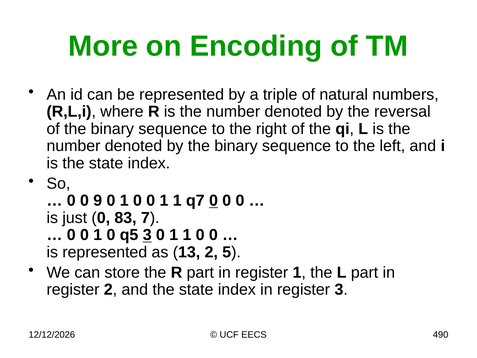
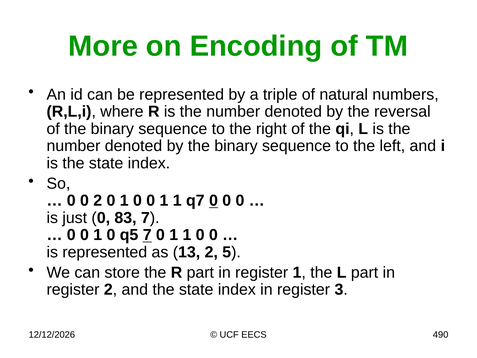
0 9: 9 -> 2
q5 3: 3 -> 7
